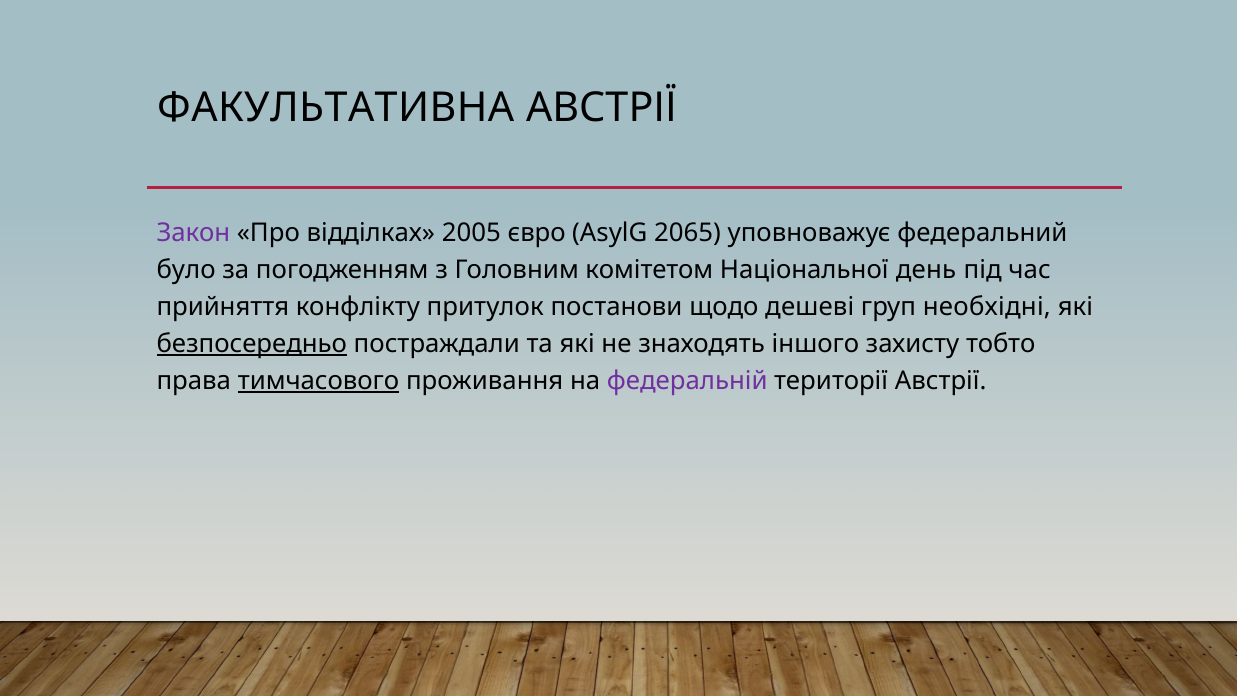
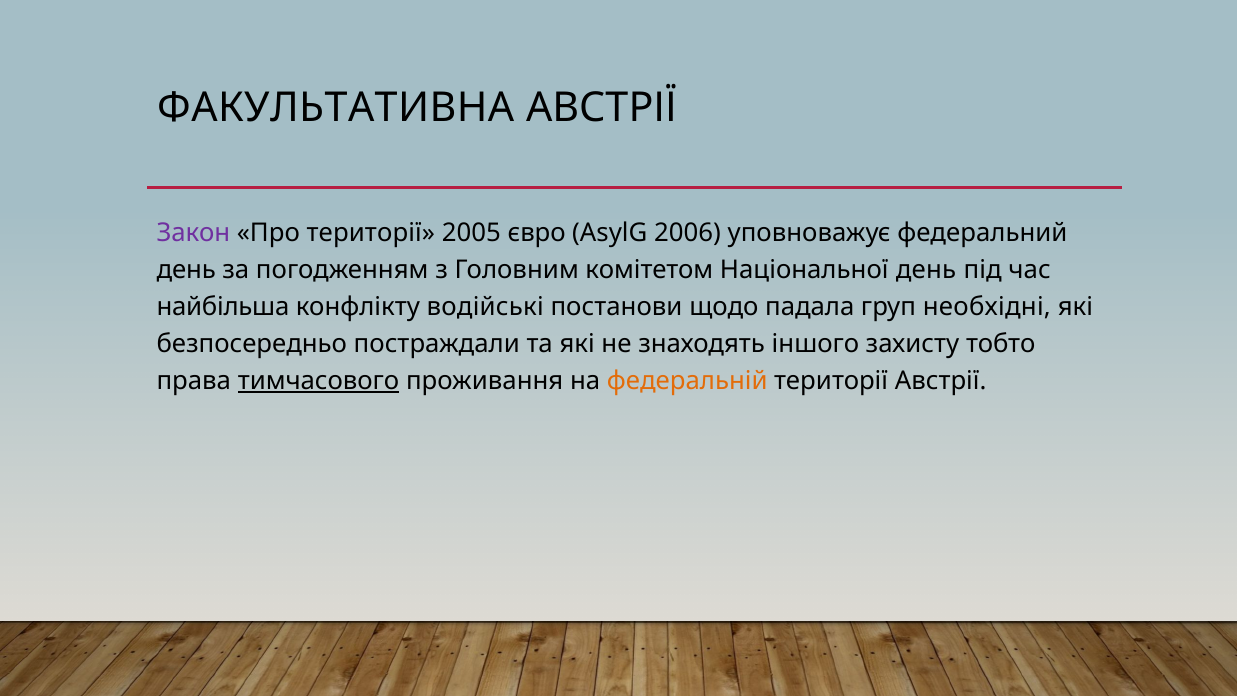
Про відділках: відділках -> території
2065: 2065 -> 2006
було at (186, 270): було -> день
прийняття: прийняття -> найбільша
притулок: притулок -> водійські
дешеві: дешеві -> падала
безпосередньо underline: present -> none
федеральній colour: purple -> orange
